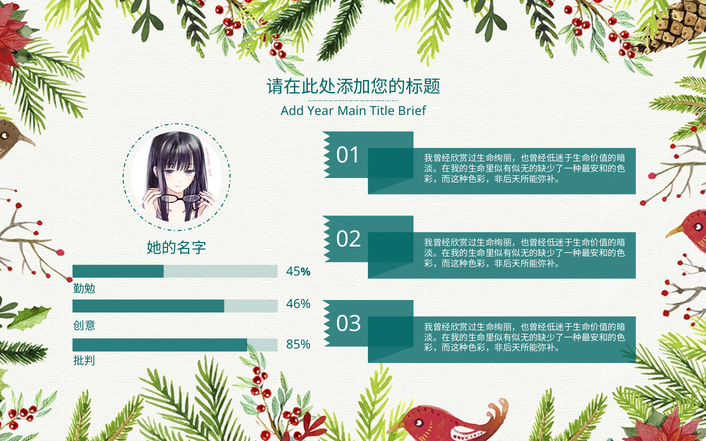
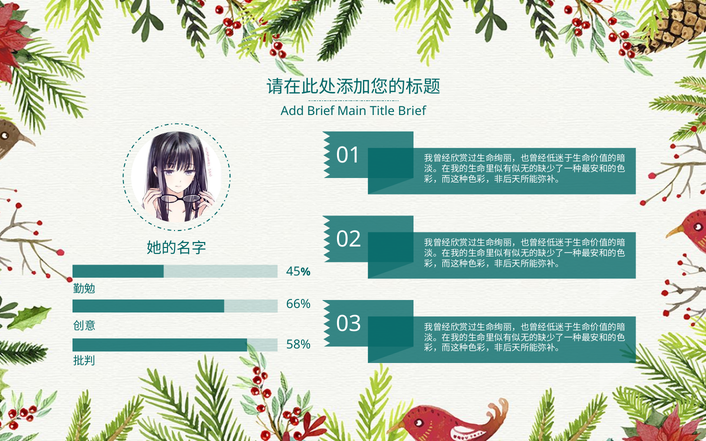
Add Year: Year -> Brief
46%: 46% -> 66%
85%: 85% -> 58%
